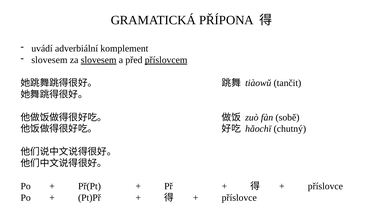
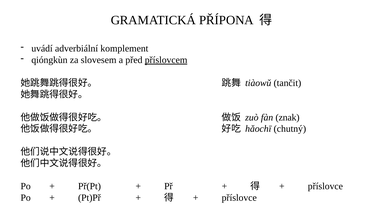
slovesem at (49, 60): slovesem -> qióngkùn
slovesem at (99, 60) underline: present -> none
sobě: sobě -> znak
